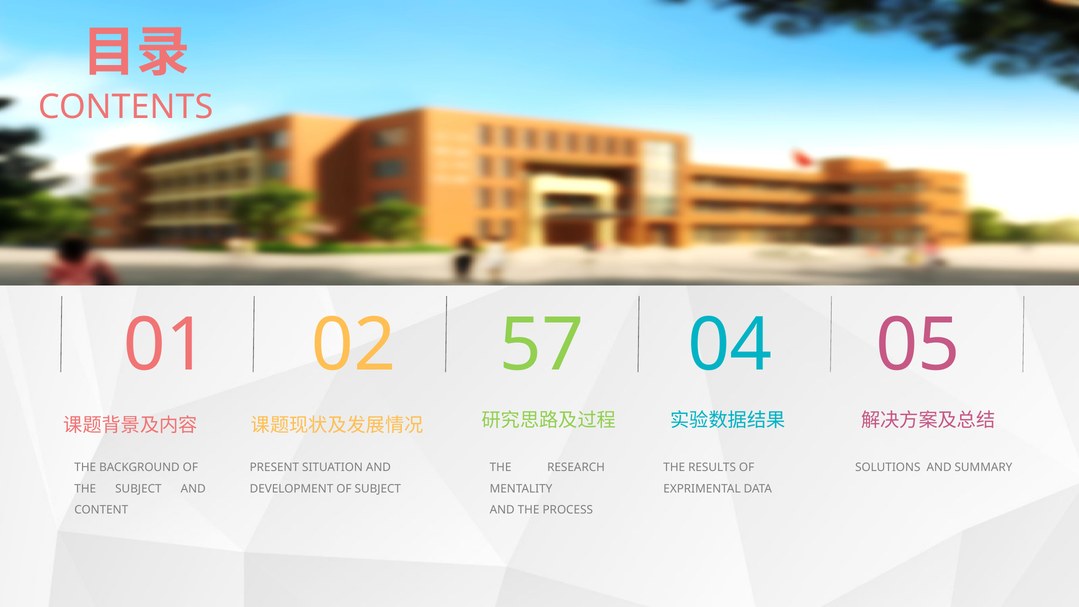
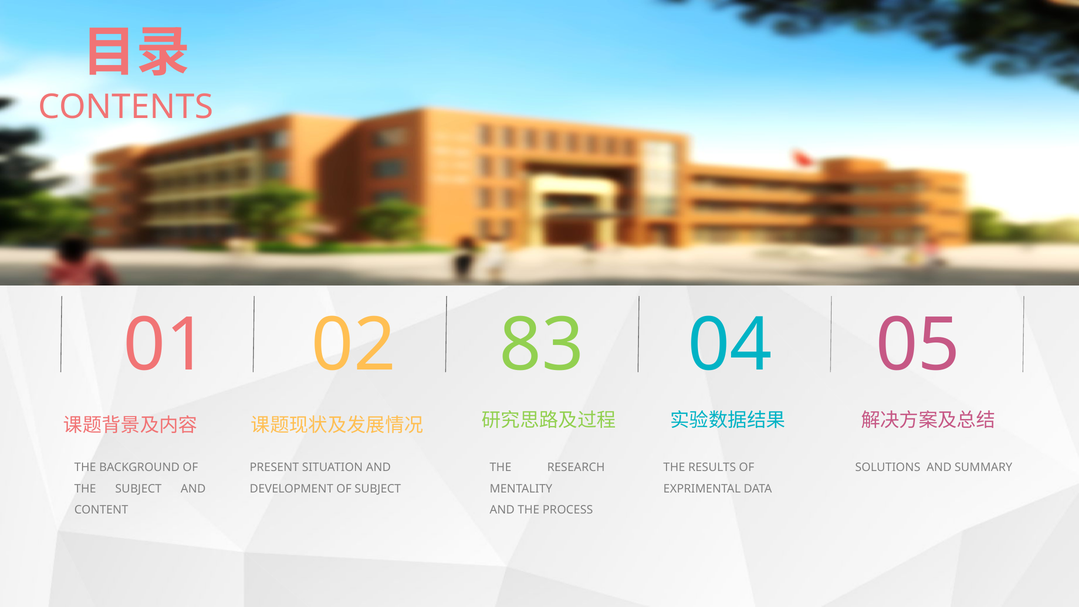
57: 57 -> 83
